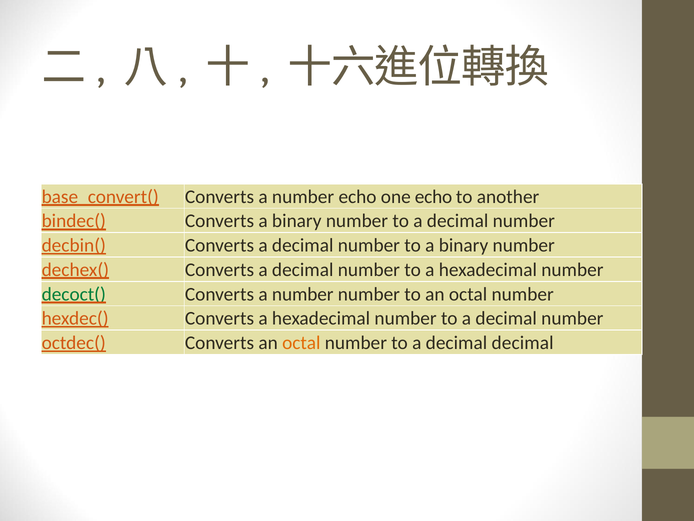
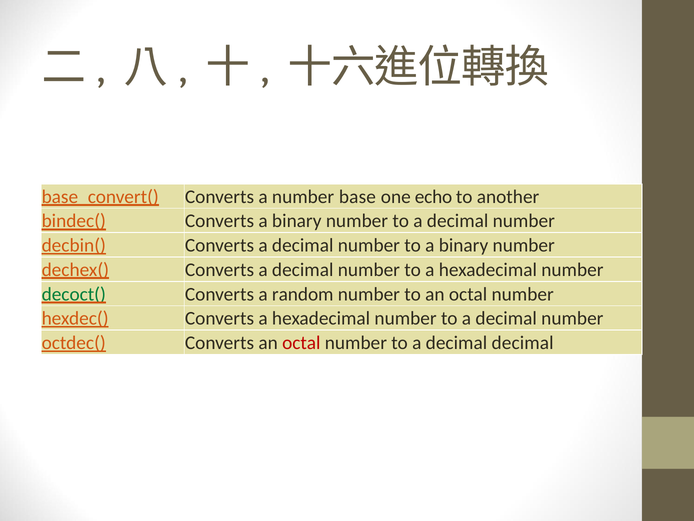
number echo: echo -> base
number at (303, 294): number -> random
octal at (301, 343) colour: orange -> red
